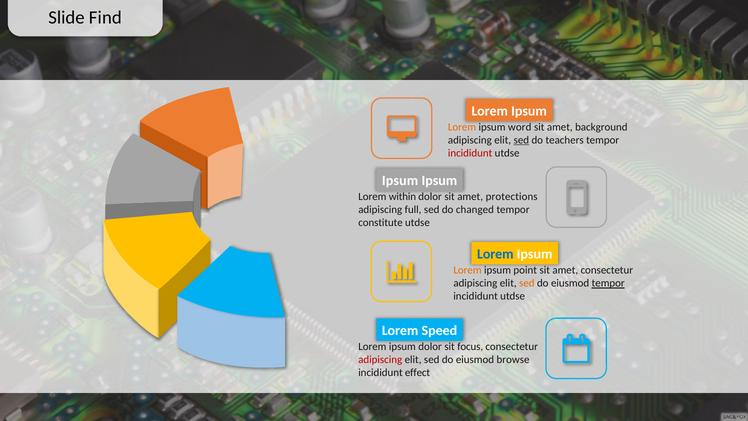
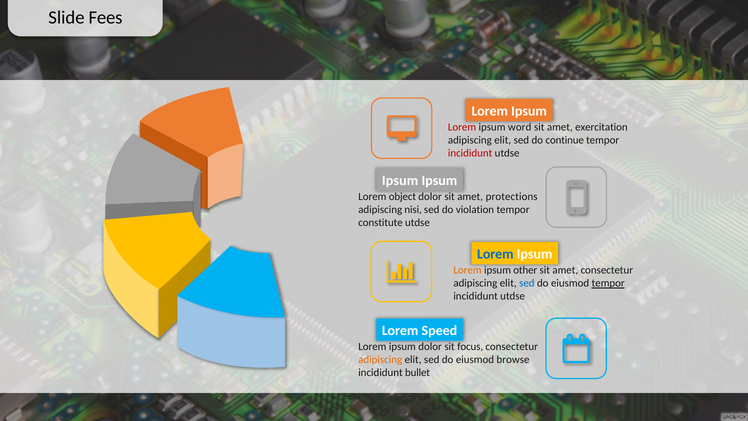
Find: Find -> Fees
Lorem at (462, 127) colour: orange -> red
background: background -> exercitation
sed at (521, 140) underline: present -> none
teachers: teachers -> continue
within: within -> object
full: full -> nisi
changed: changed -> violation
point: point -> other
sed at (527, 283) colour: orange -> blue
adipiscing at (380, 360) colour: red -> orange
effect: effect -> bullet
